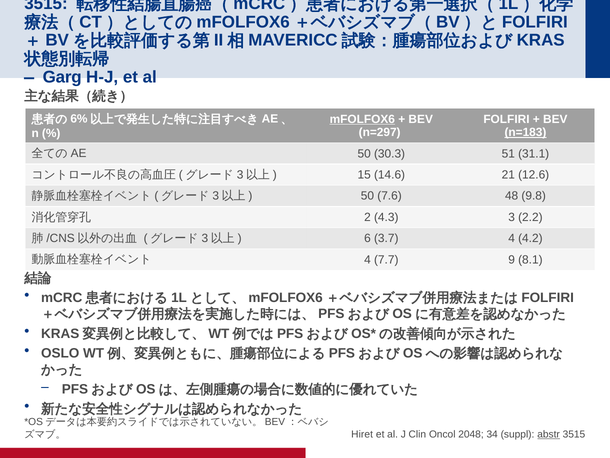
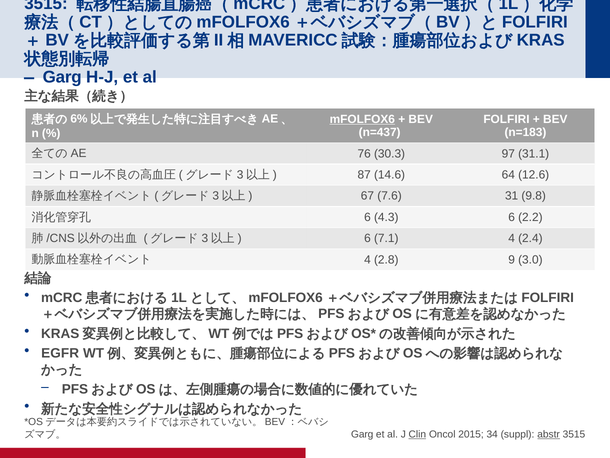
n=297: n=297 -> n=437
n=183 underline: present -> none
50 at (364, 153): 50 -> 76
51: 51 -> 97
15: 15 -> 87
21: 21 -> 64
50 at (367, 196): 50 -> 67
48: 48 -> 31
2 at (367, 217): 2 -> 6
4.3 3: 3 -> 6
3.7: 3.7 -> 7.1
4.2: 4.2 -> 2.4
7.7: 7.7 -> 2.8
8.1: 8.1 -> 3.0
OSLO: OSLO -> EGFR
Hiret at (362, 434): Hiret -> Garg
Clin underline: none -> present
2048: 2048 -> 2015
